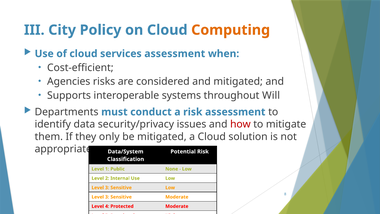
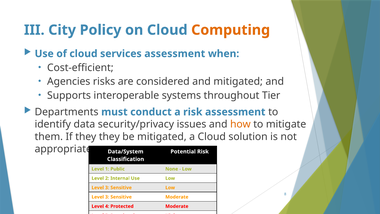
Will: Will -> Tier
how colour: red -> orange
they only: only -> they
